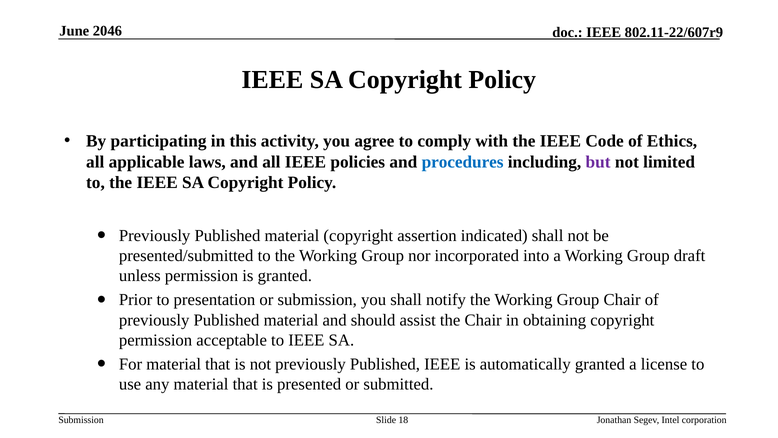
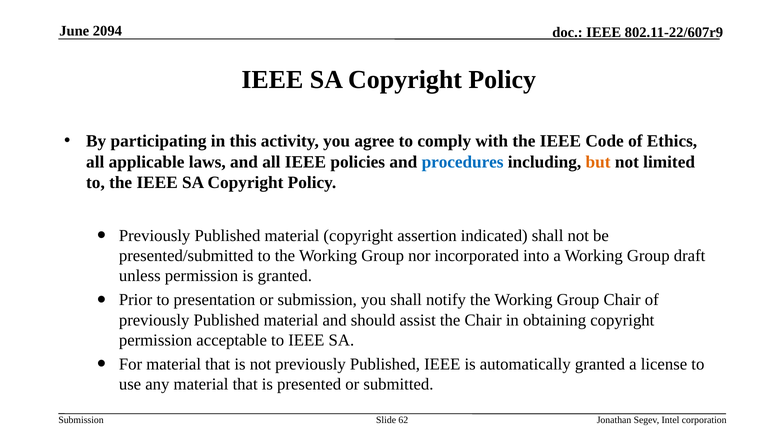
2046: 2046 -> 2094
but colour: purple -> orange
18: 18 -> 62
